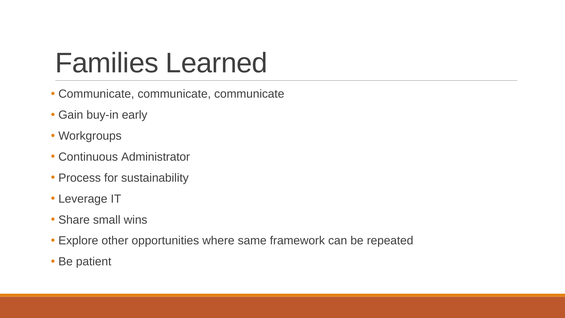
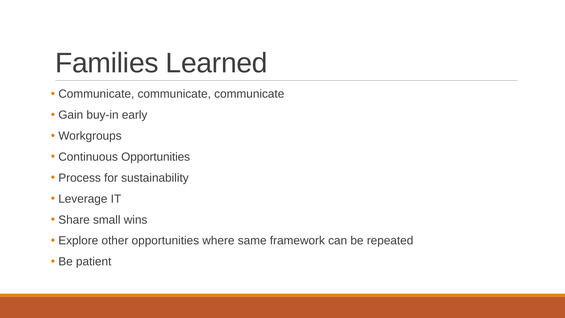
Continuous Administrator: Administrator -> Opportunities
